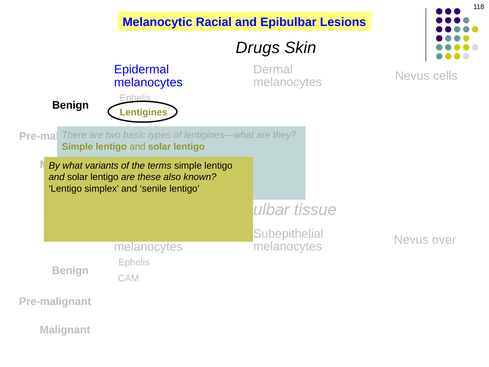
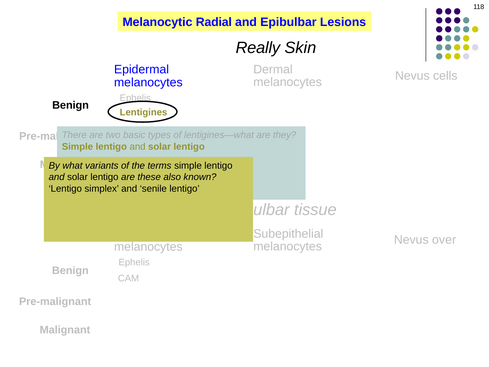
Racial: Racial -> Radial
Drugs: Drugs -> Really
